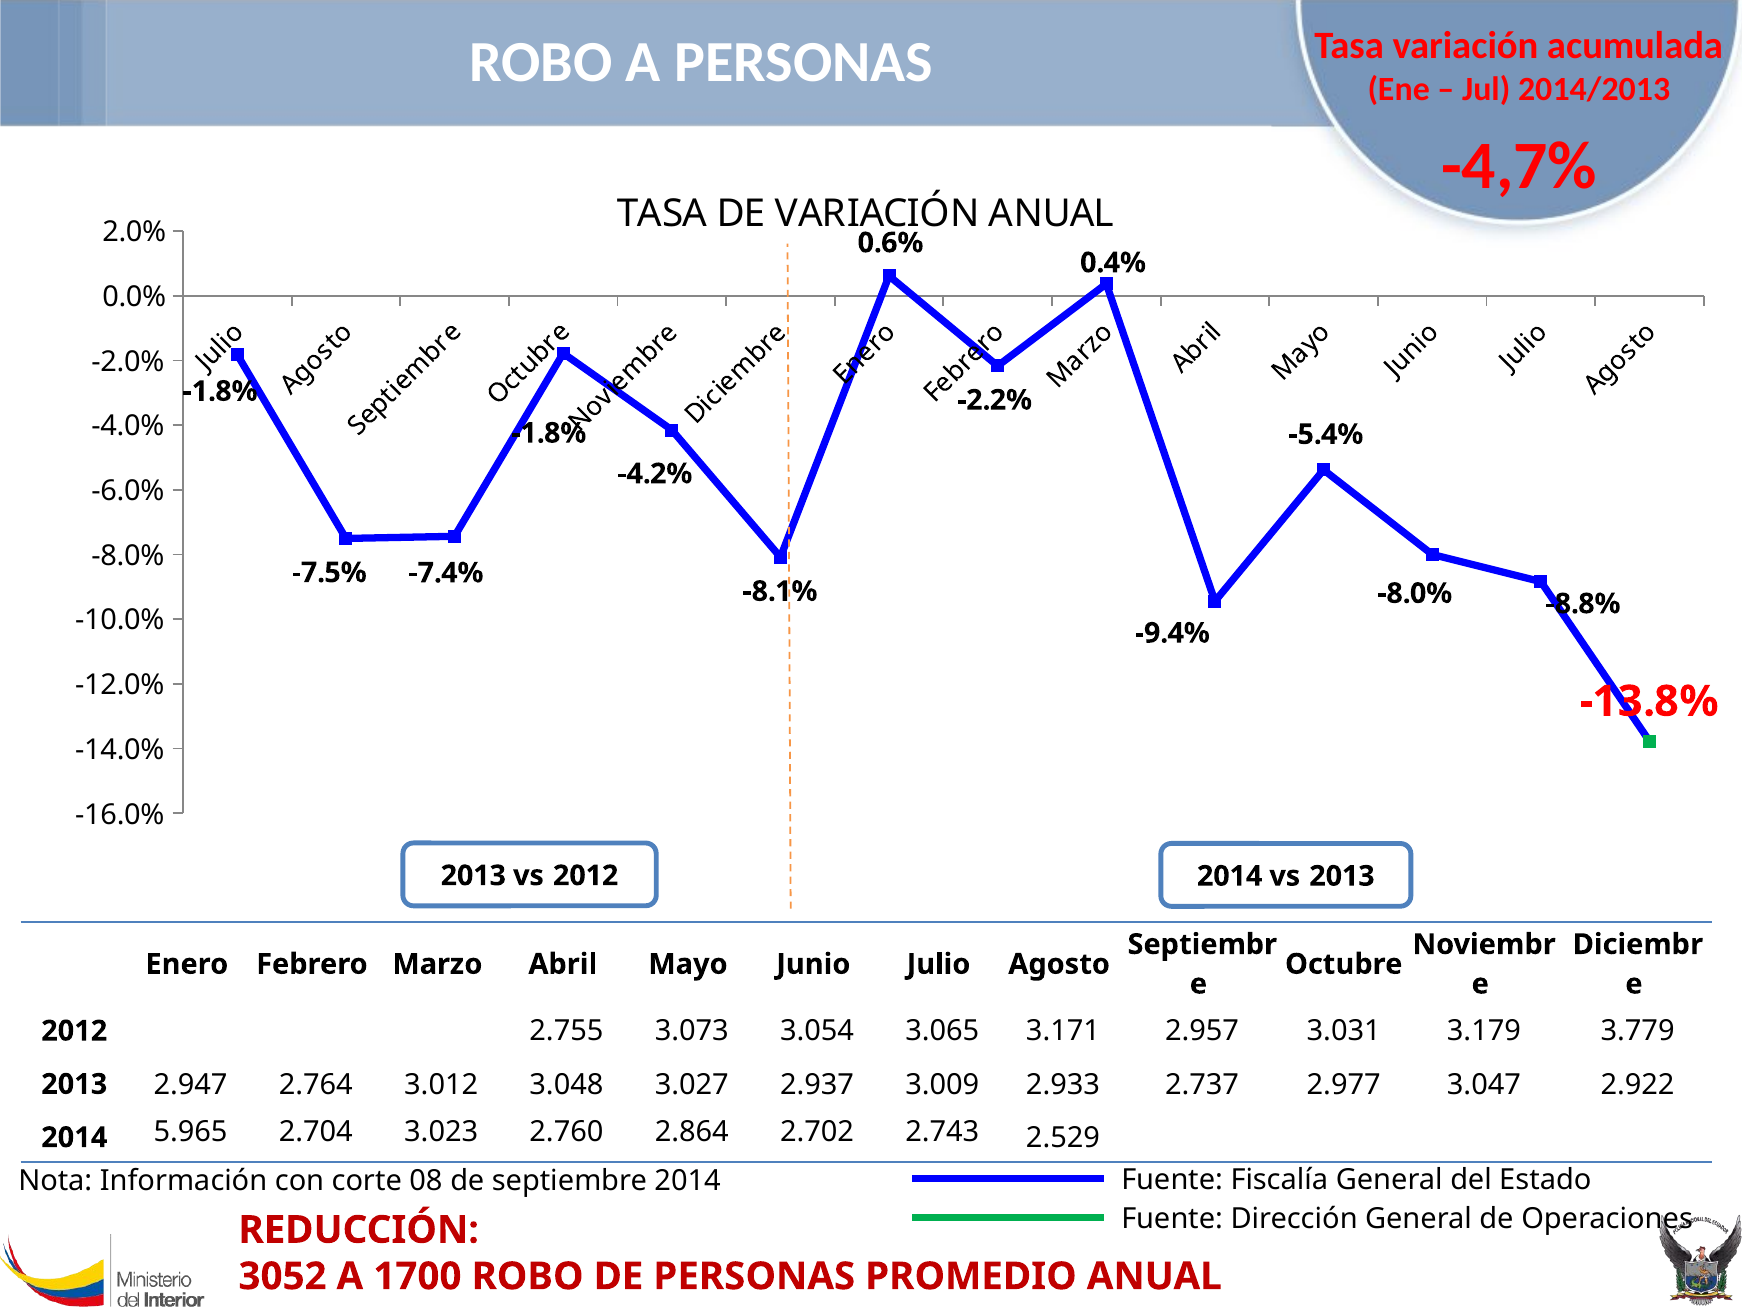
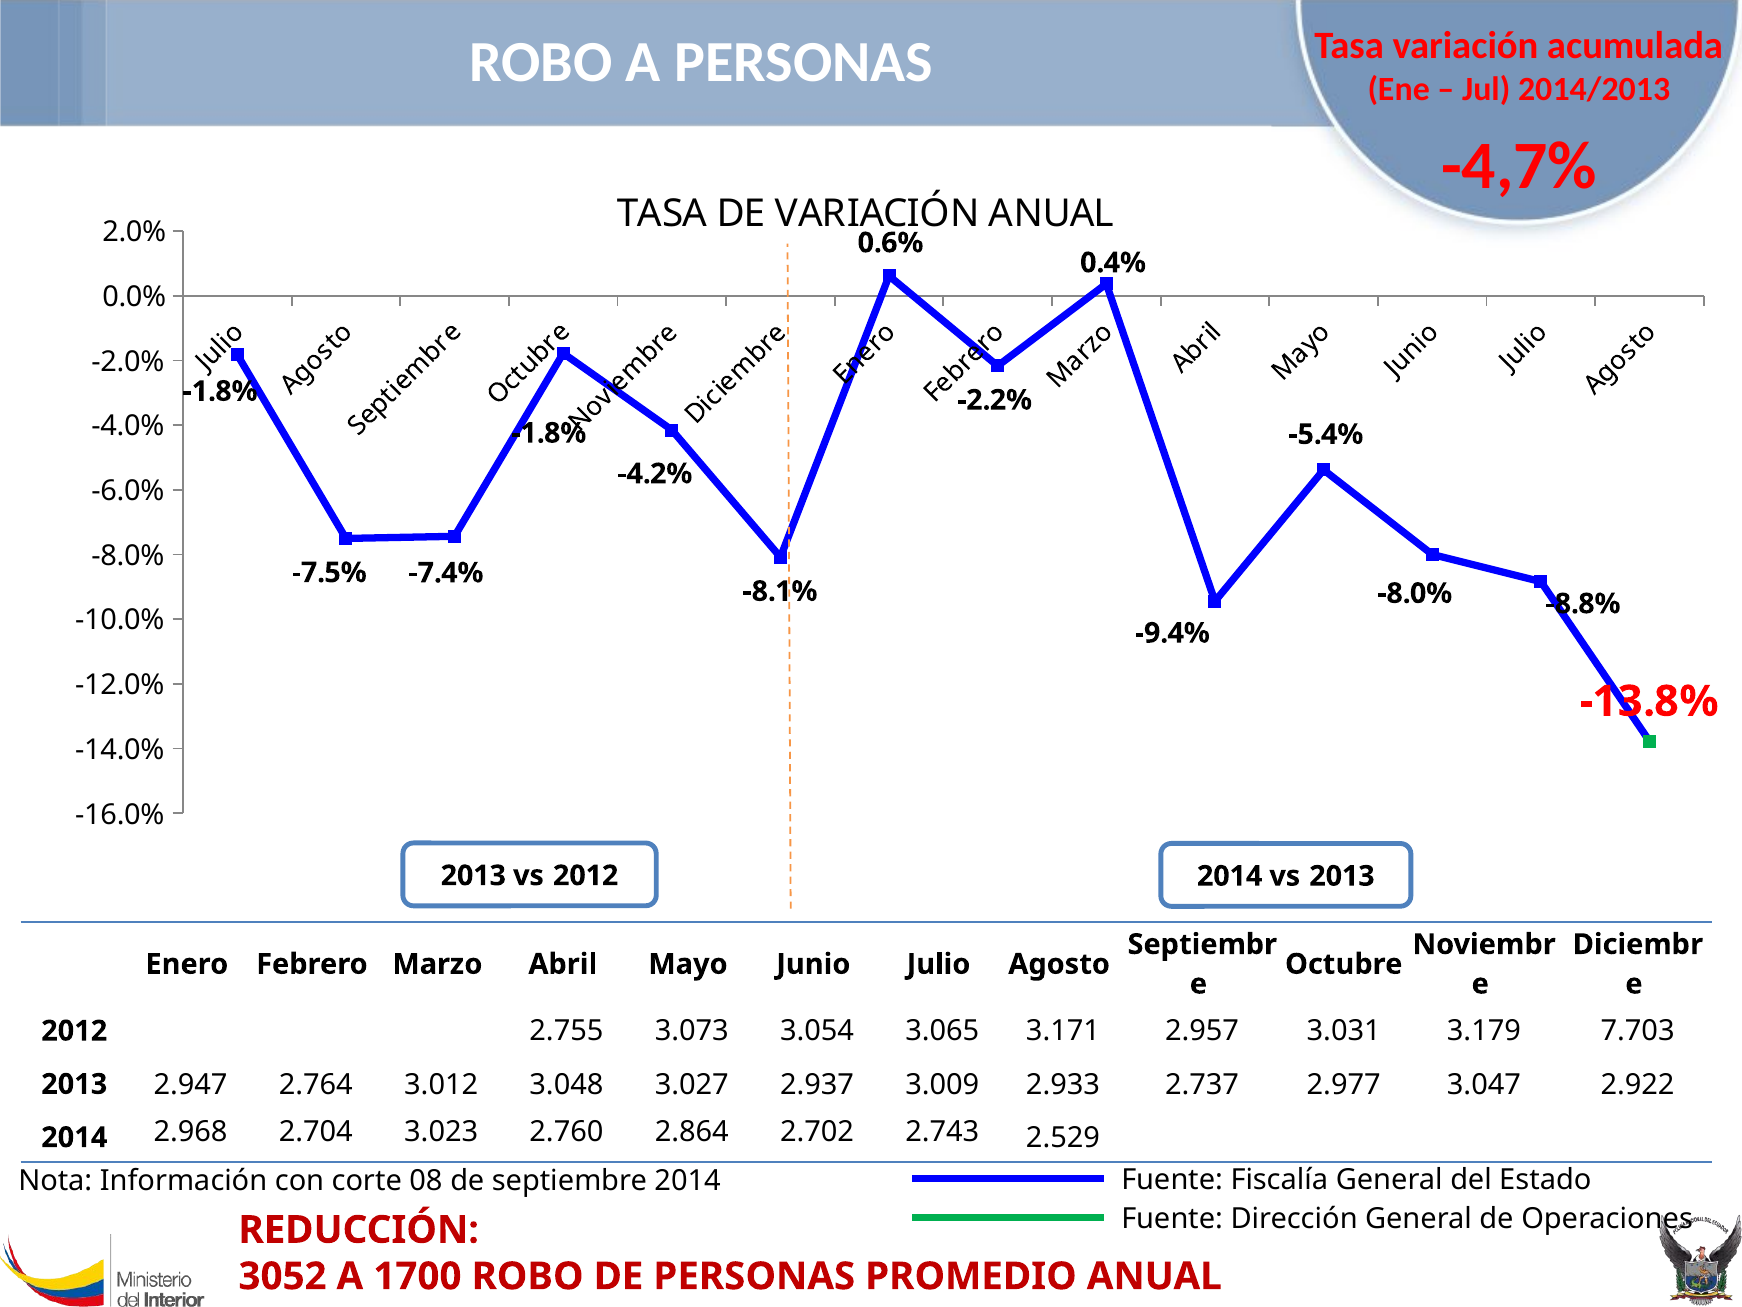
3.779: 3.779 -> 7.703
5.965: 5.965 -> 2.968
